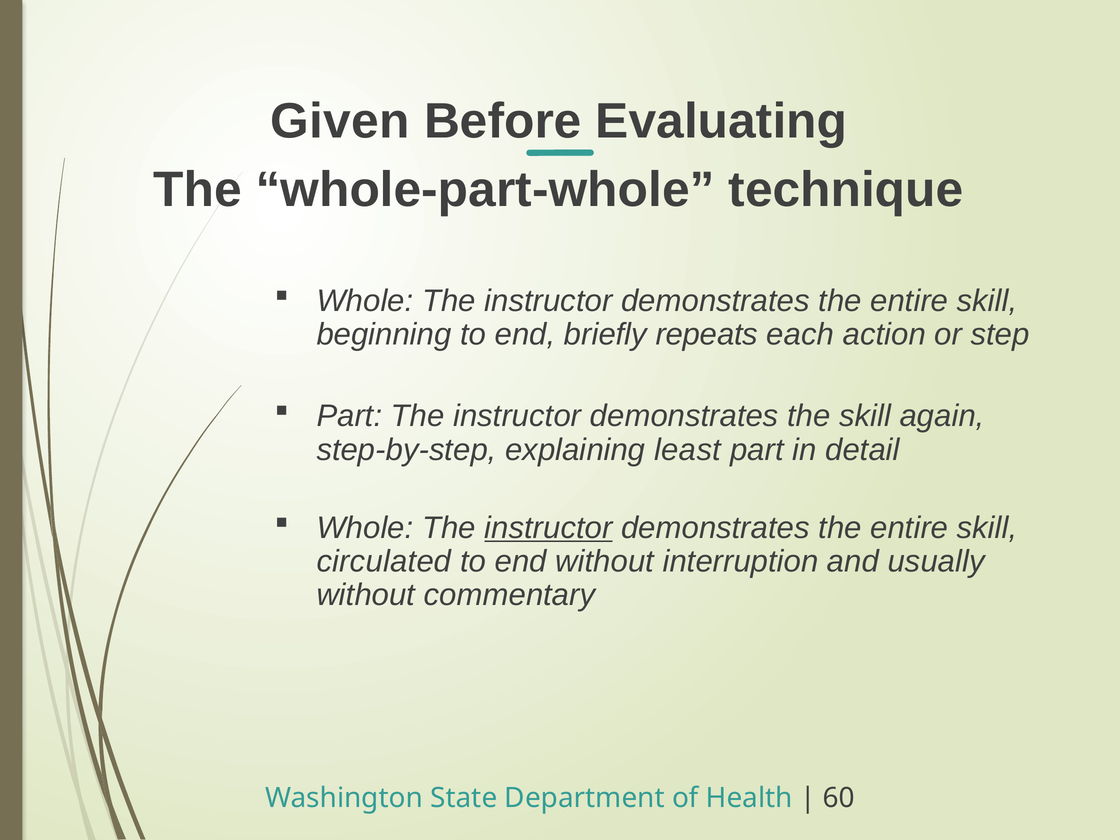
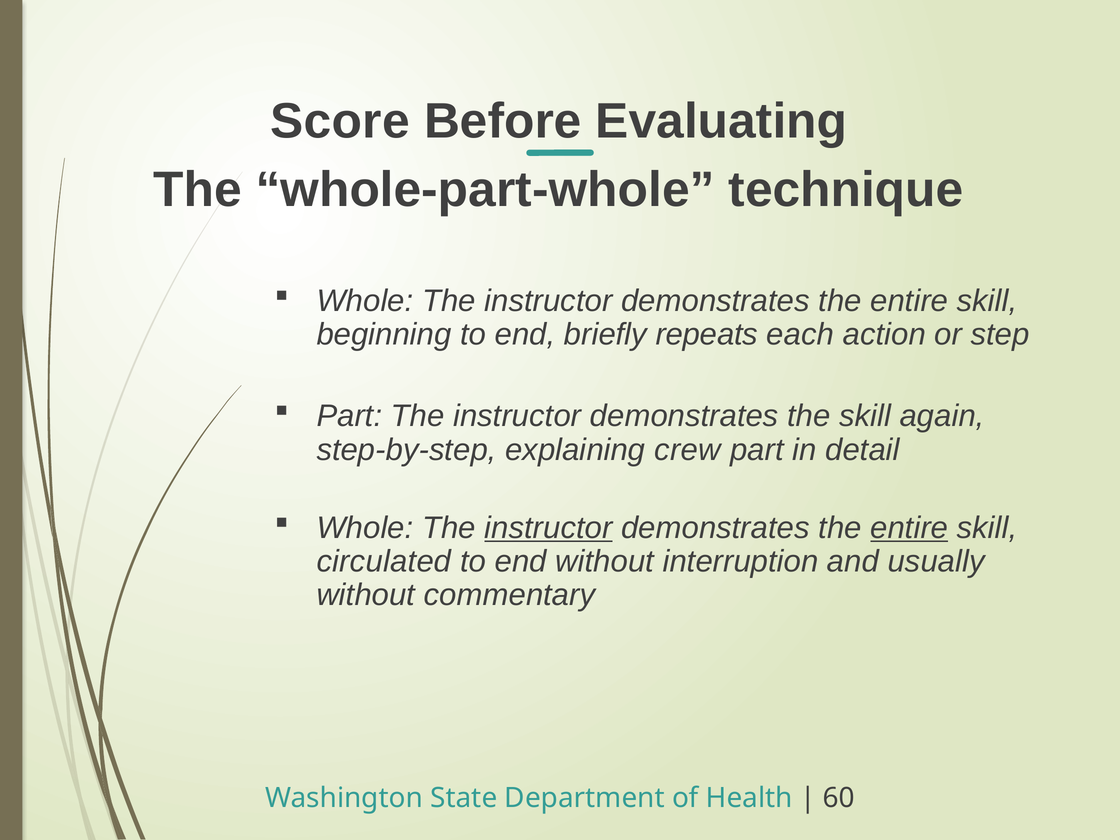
Given: Given -> Score
least: least -> crew
entire at (909, 528) underline: none -> present
